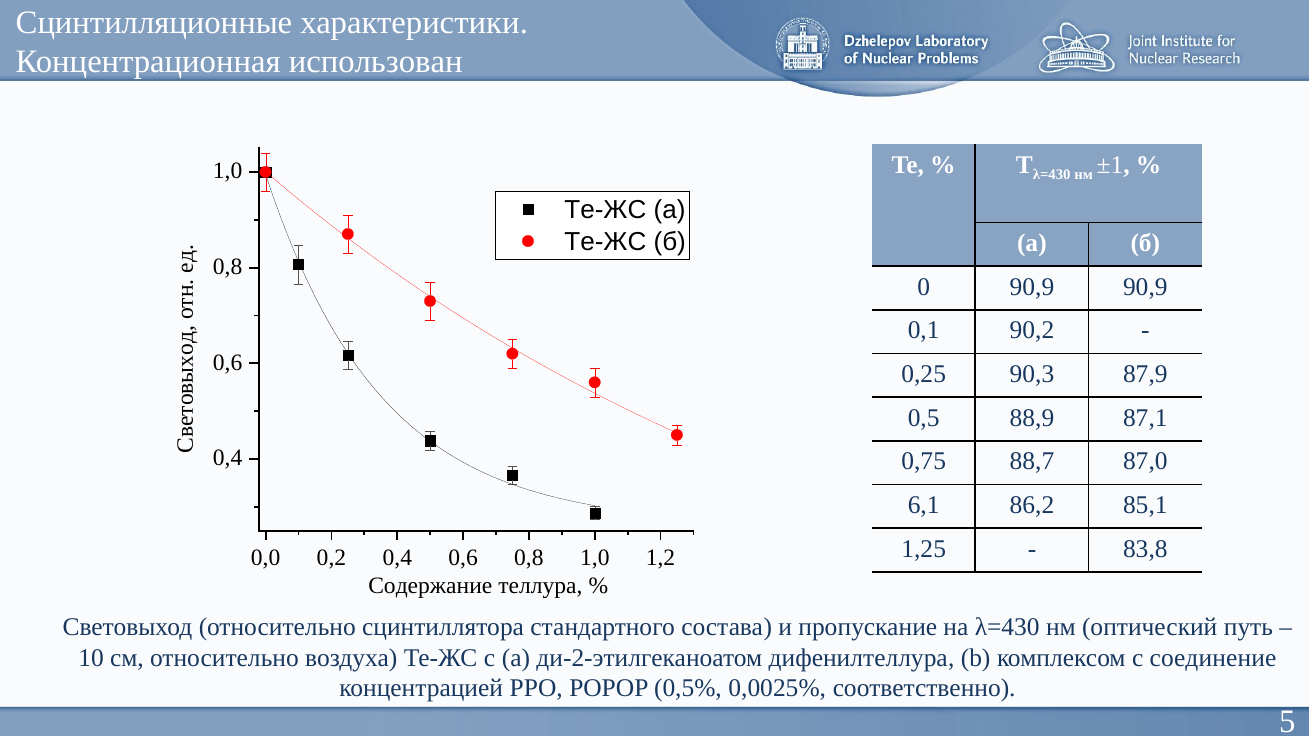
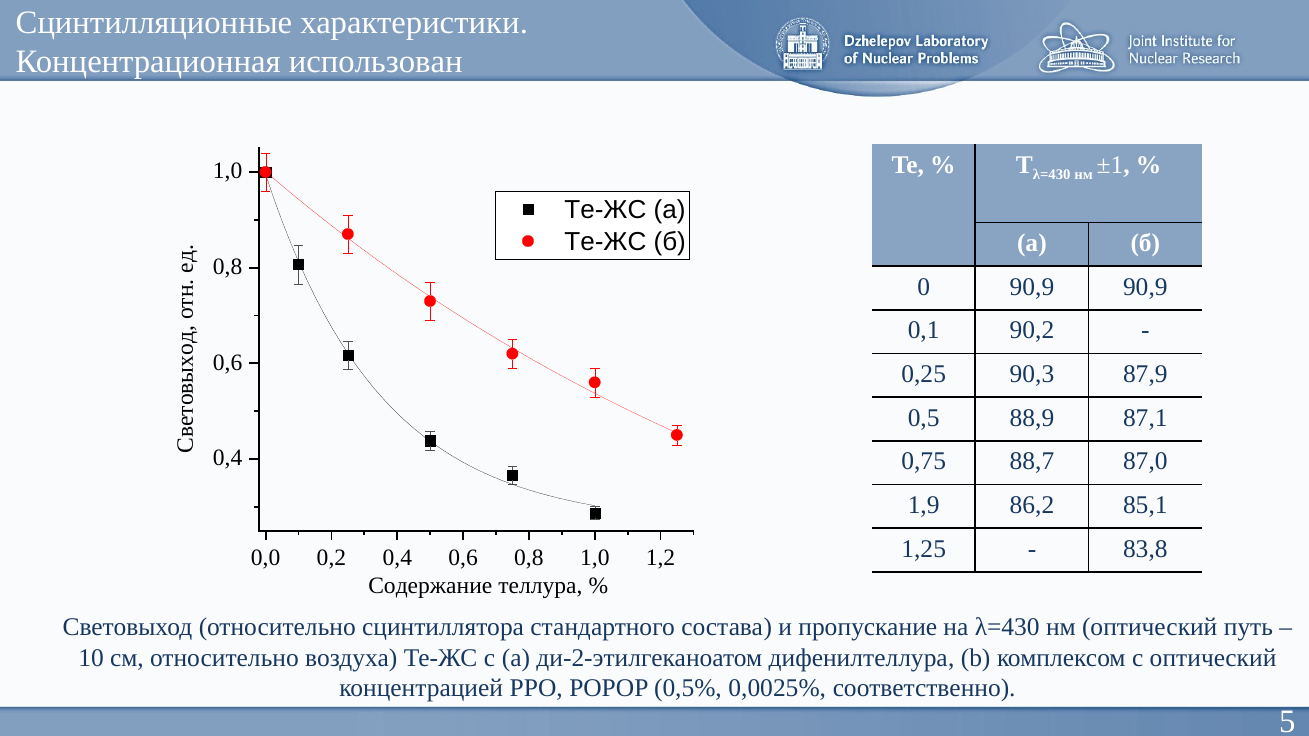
6,1: 6,1 -> 1,9
с соединение: соединение -> оптический
